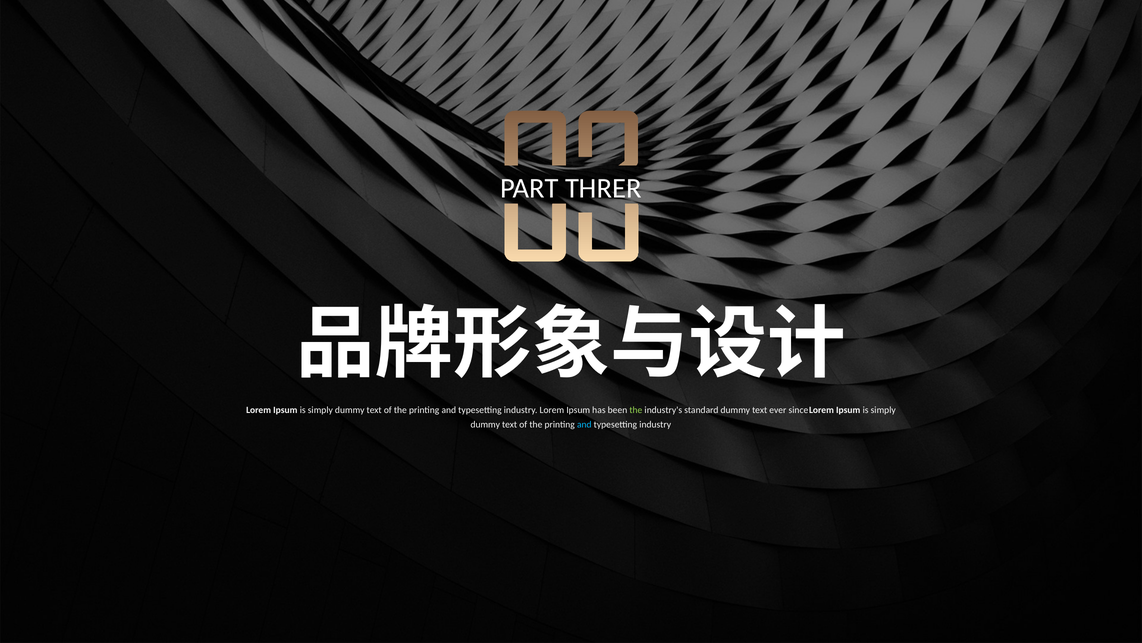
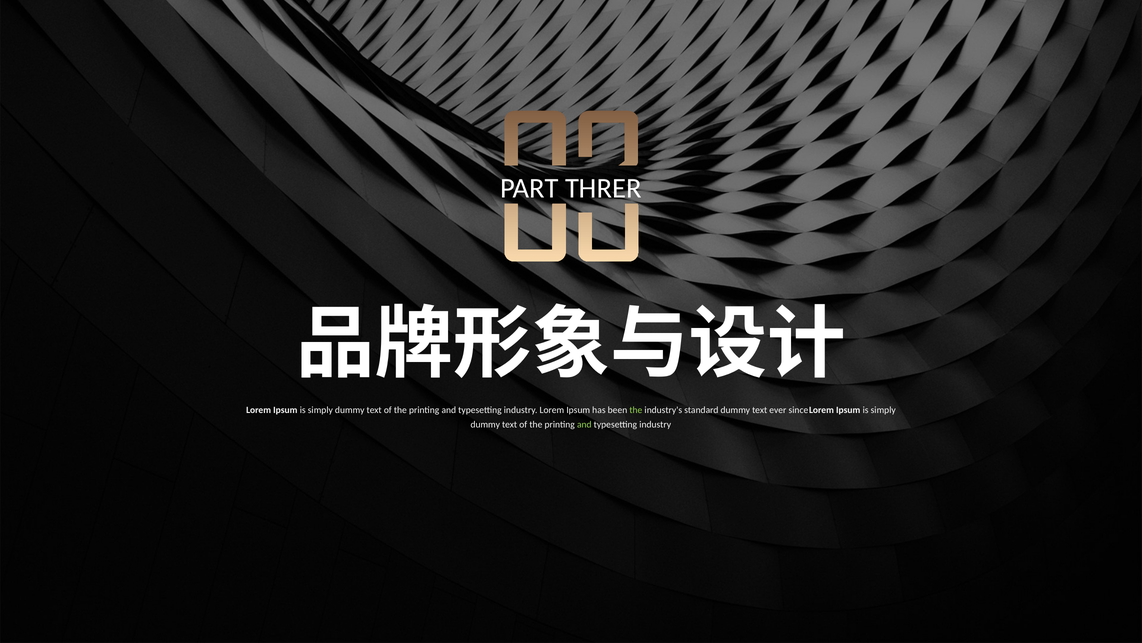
and at (584, 424) colour: light blue -> light green
